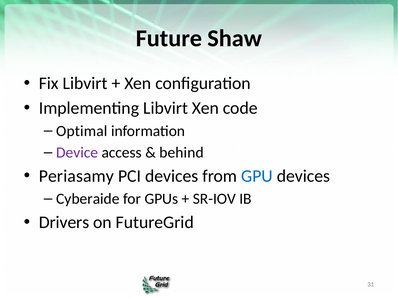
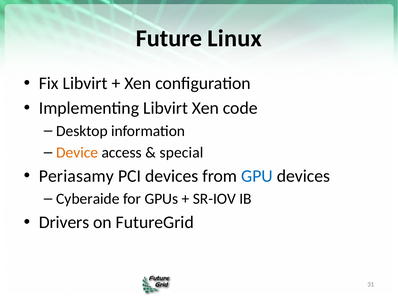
Shaw: Shaw -> Linux
Optimal: Optimal -> Desktop
Device colour: purple -> orange
behind: behind -> special
